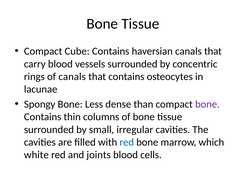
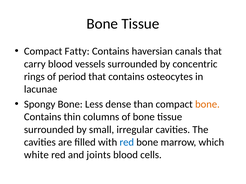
Cube: Cube -> Fatty
of canals: canals -> period
bone at (207, 104) colour: purple -> orange
